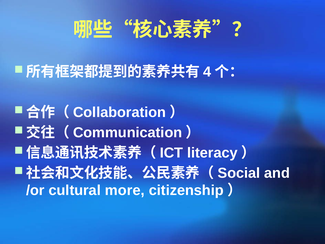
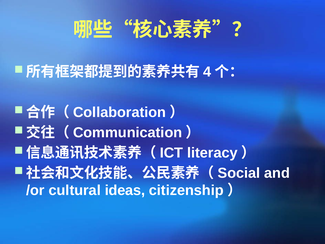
more: more -> ideas
